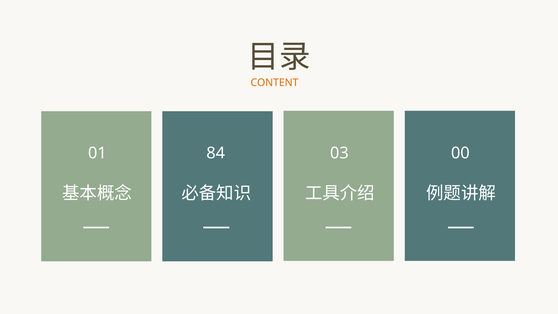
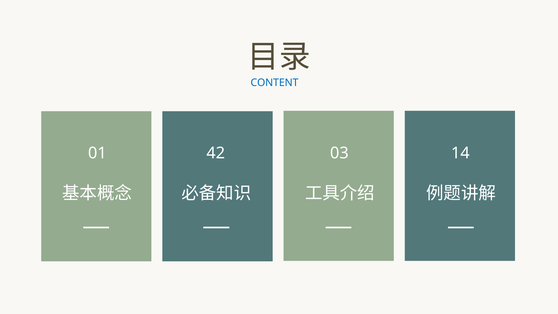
CONTENT colour: orange -> blue
84: 84 -> 42
00: 00 -> 14
